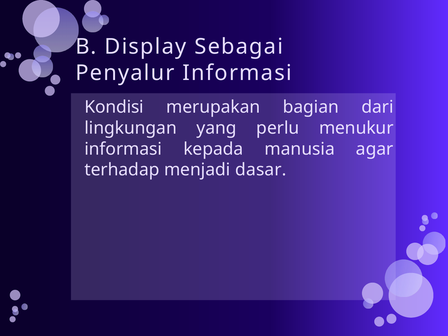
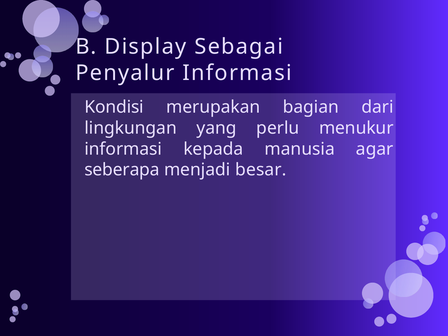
terhadap: terhadap -> seberapa
dasar: dasar -> besar
